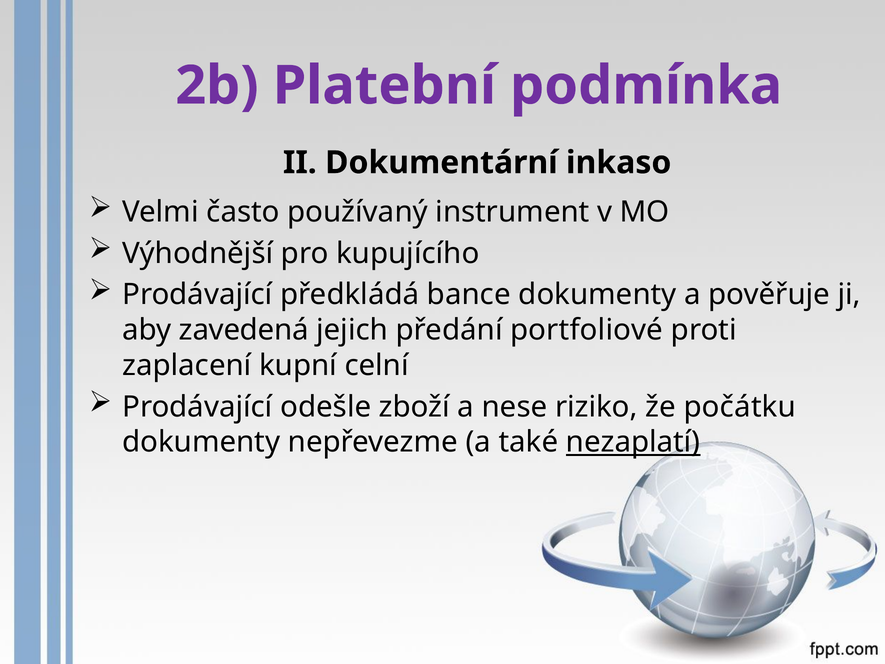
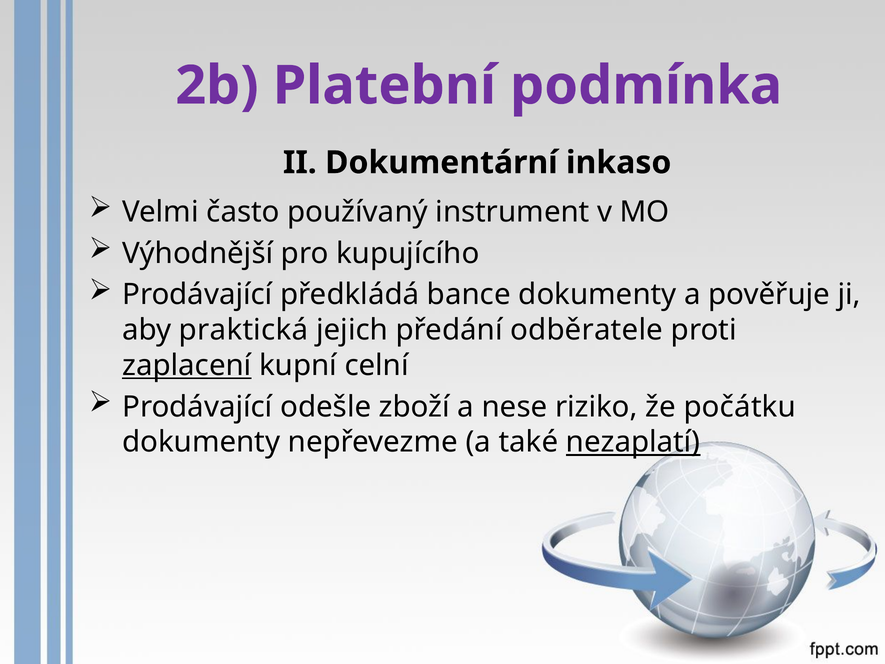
zavedená: zavedená -> praktická
portfoliové: portfoliové -> odběratele
zaplacení underline: none -> present
